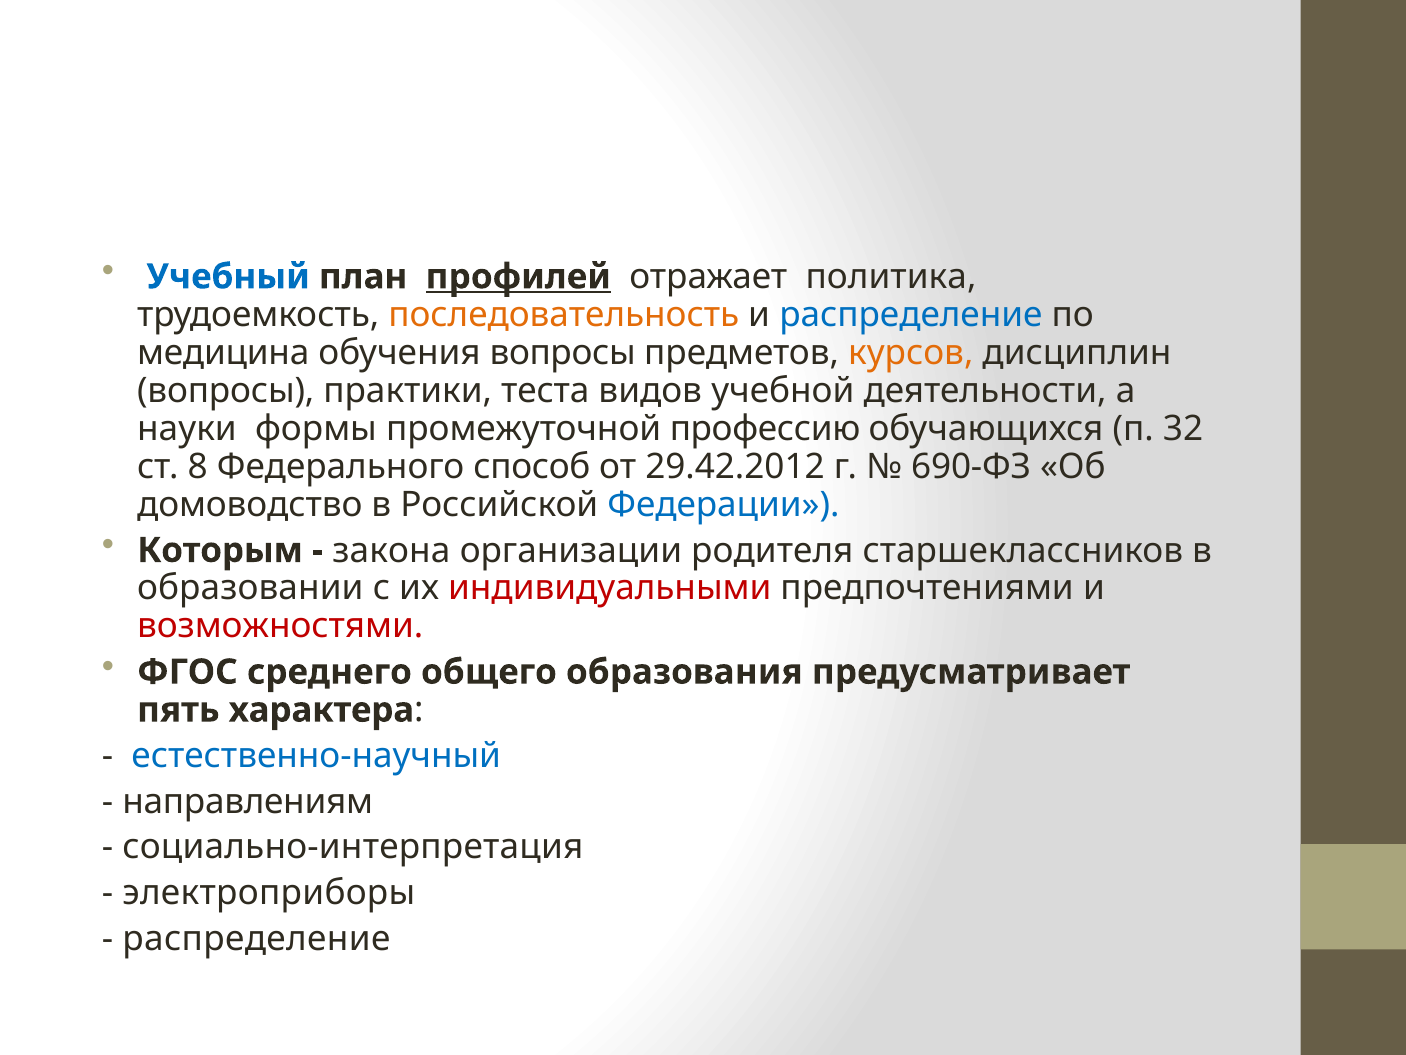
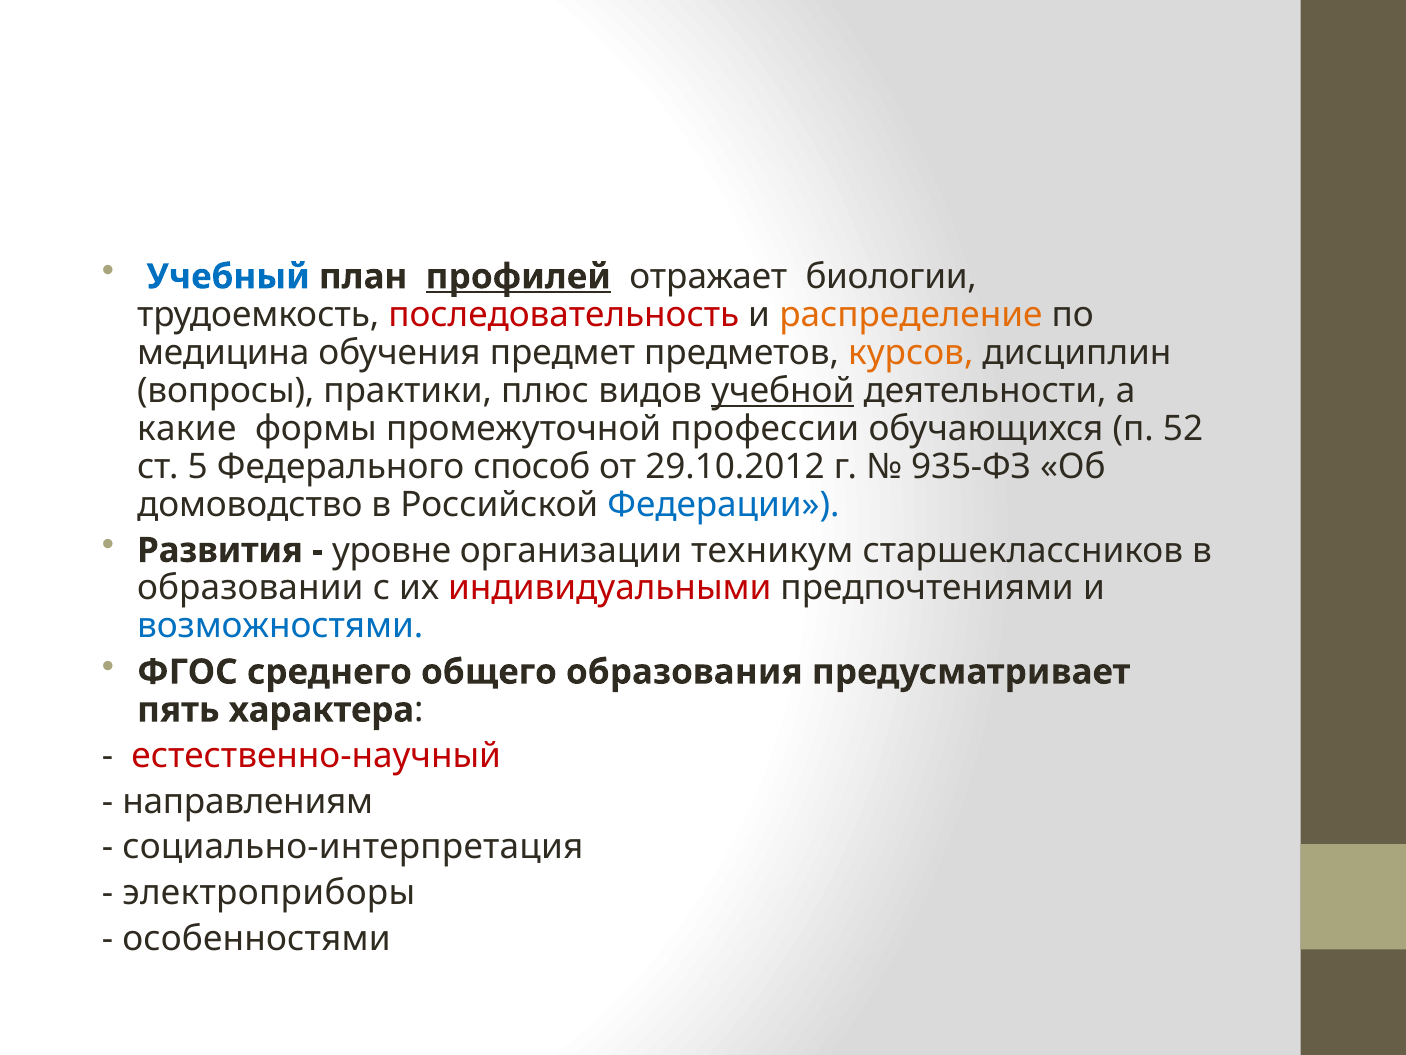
политика: политика -> биологии
последовательность colour: orange -> red
распределение at (911, 315) colour: blue -> orange
обучения вопросы: вопросы -> предмет
теста: теста -> плюс
учебной underline: none -> present
науки: науки -> какие
профессию: профессию -> профессии
32: 32 -> 52
8: 8 -> 5
29.42.2012: 29.42.2012 -> 29.10.2012
690-ФЗ: 690-ФЗ -> 935-ФЗ
Которым: Которым -> Развития
закона: закона -> уровне
родителя: родителя -> техникум
возможностями colour: red -> blue
естественно-научный colour: blue -> red
распределение at (256, 938): распределение -> особенностями
